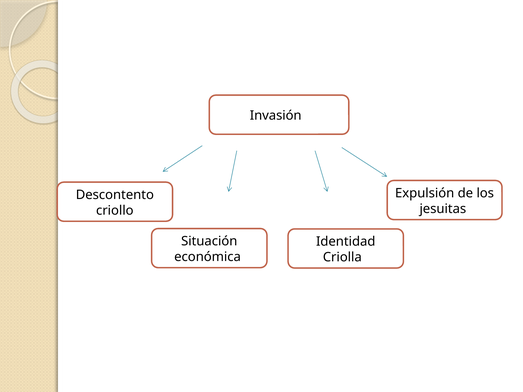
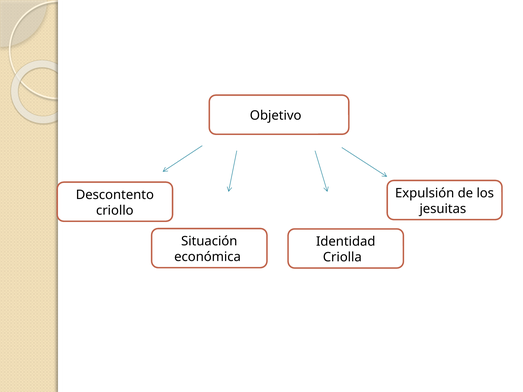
Invasión: Invasión -> Objetivo
